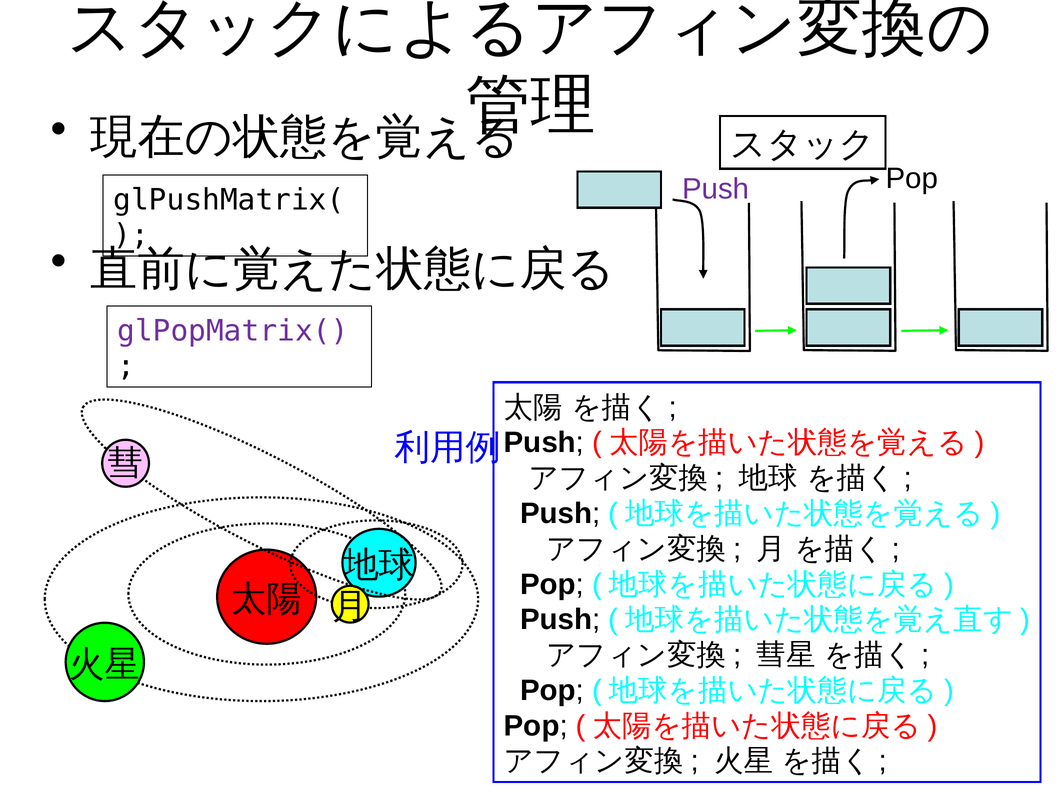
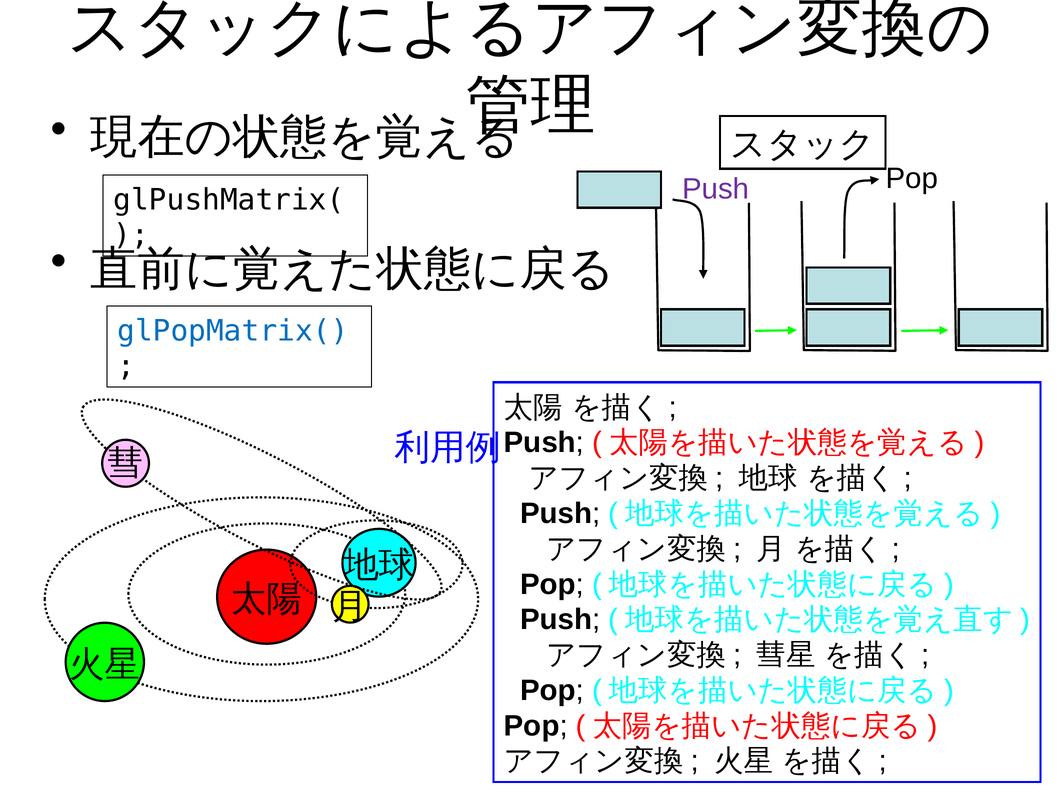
glPopMatrix( colour: purple -> blue
